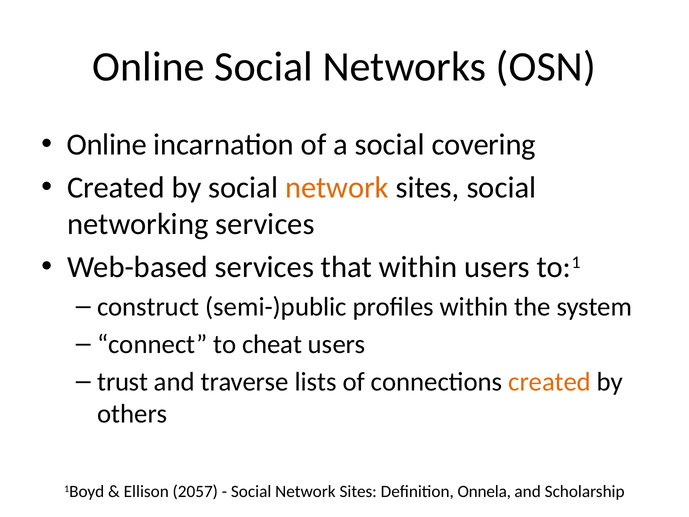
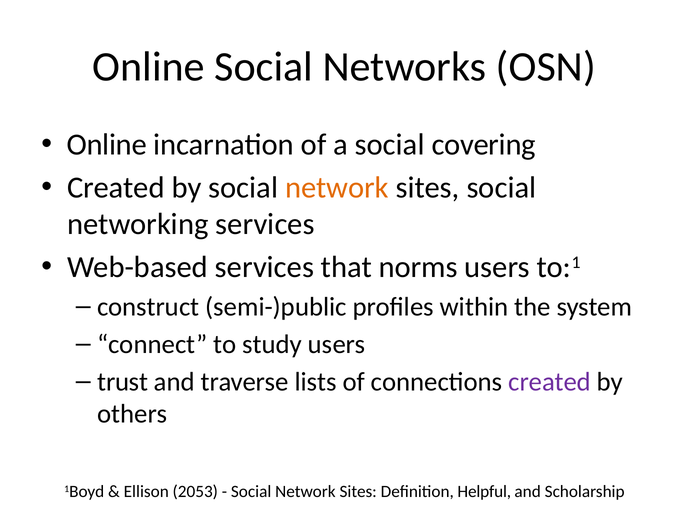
that within: within -> norms
cheat: cheat -> study
created at (550, 382) colour: orange -> purple
2057: 2057 -> 2053
Onnela: Onnela -> Helpful
